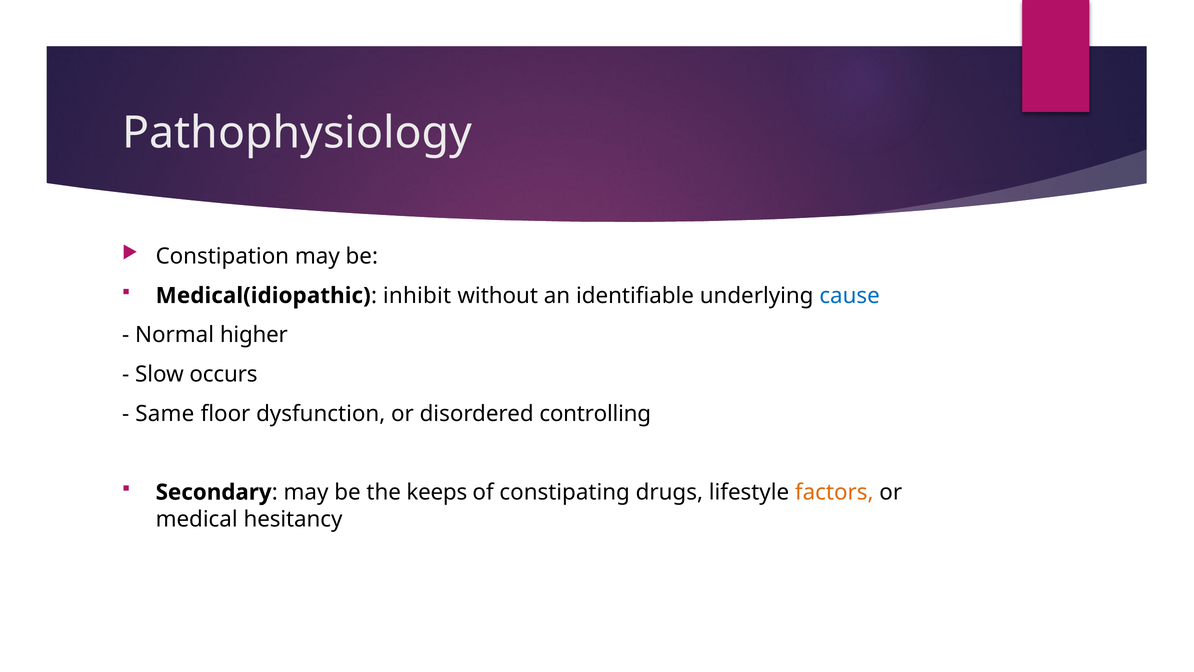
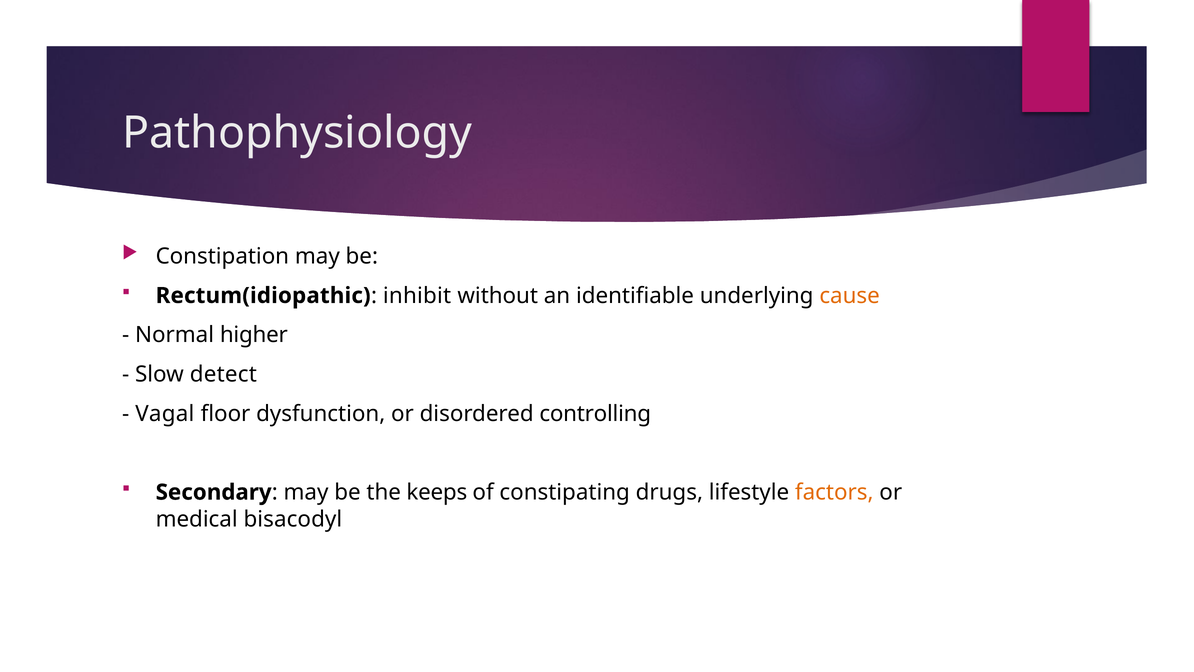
Medical(idiopathic: Medical(idiopathic -> Rectum(idiopathic
cause colour: blue -> orange
occurs: occurs -> detect
Same: Same -> Vagal
hesitancy: hesitancy -> bisacodyl
